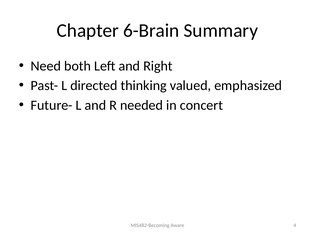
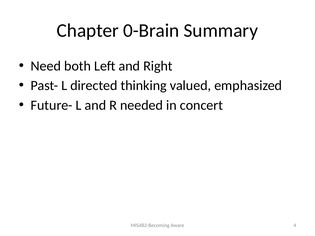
6-Brain: 6-Brain -> 0-Brain
